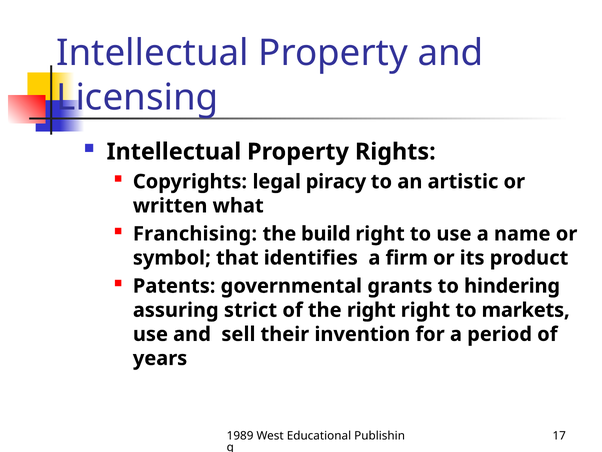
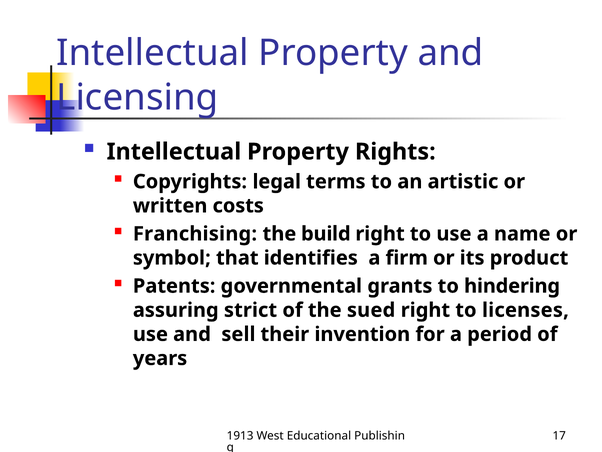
piracy: piracy -> terms
what: what -> costs
the right: right -> sued
markets: markets -> licenses
1989: 1989 -> 1913
